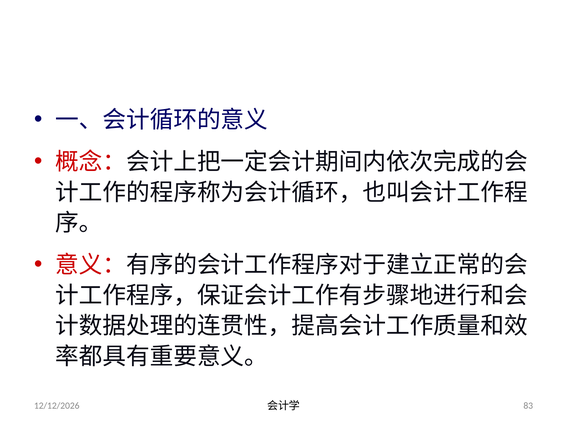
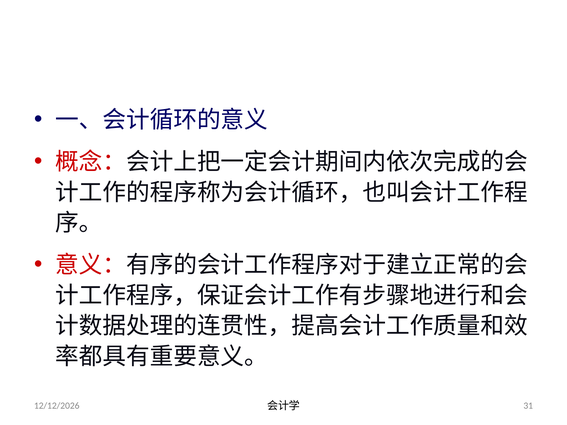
83: 83 -> 31
